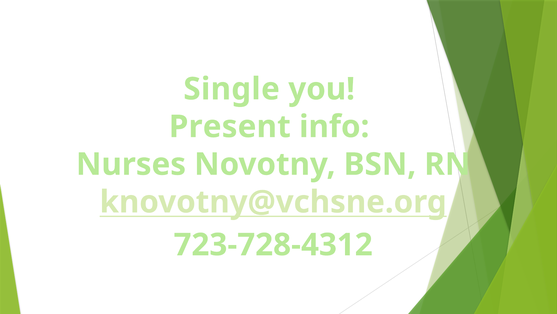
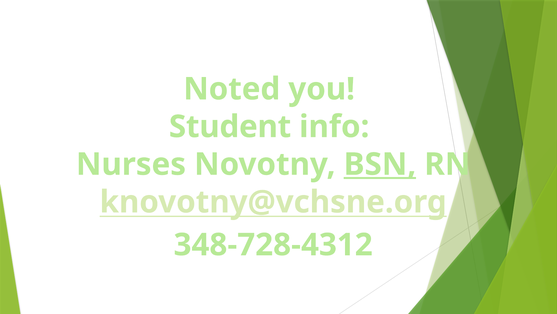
Single: Single -> Noted
Present: Present -> Student
BSN underline: none -> present
723-728-4312: 723-728-4312 -> 348-728-4312
